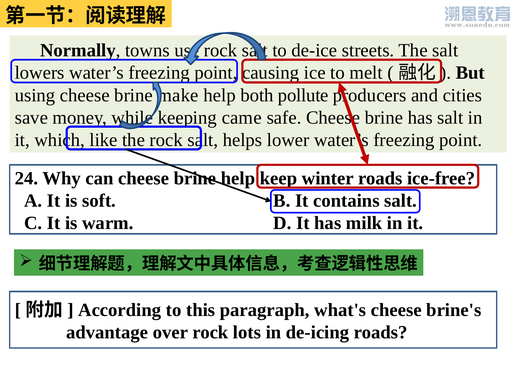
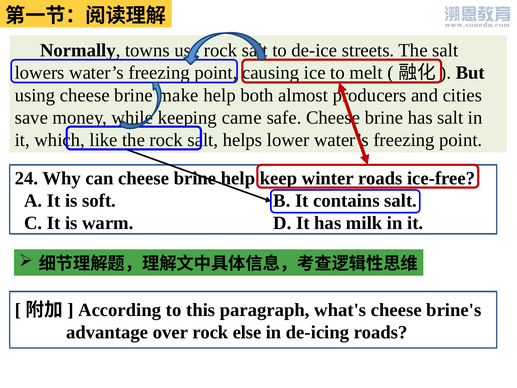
pollute: pollute -> almost
lots: lots -> else
